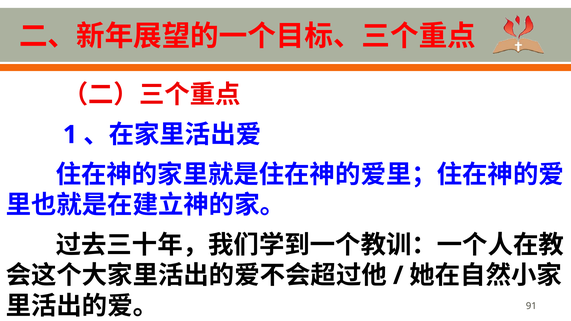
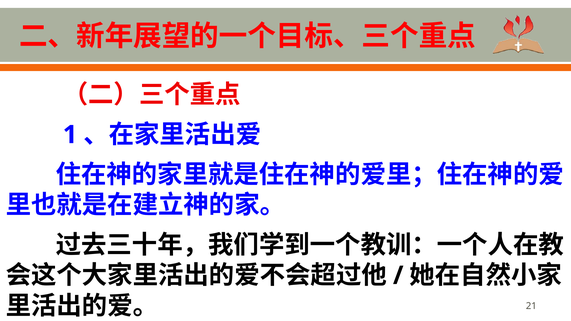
91: 91 -> 21
